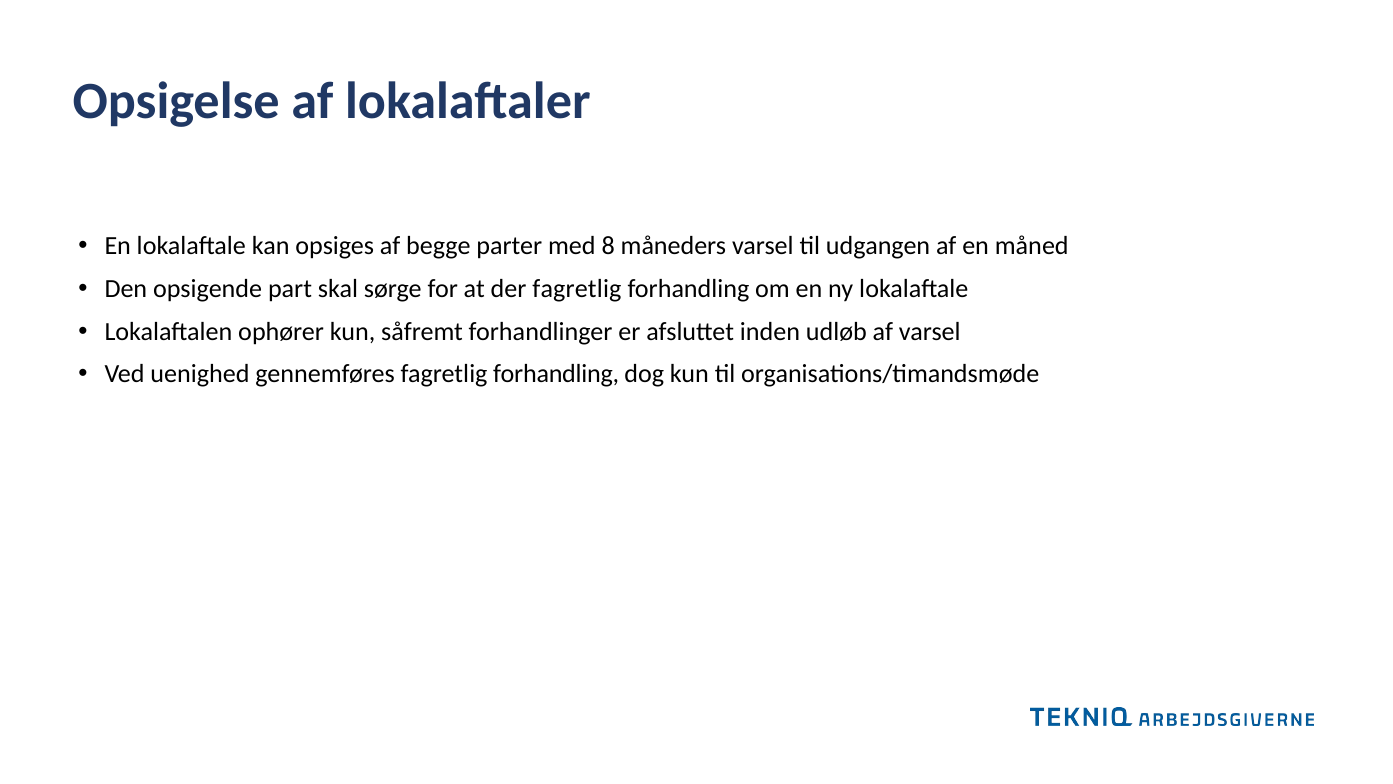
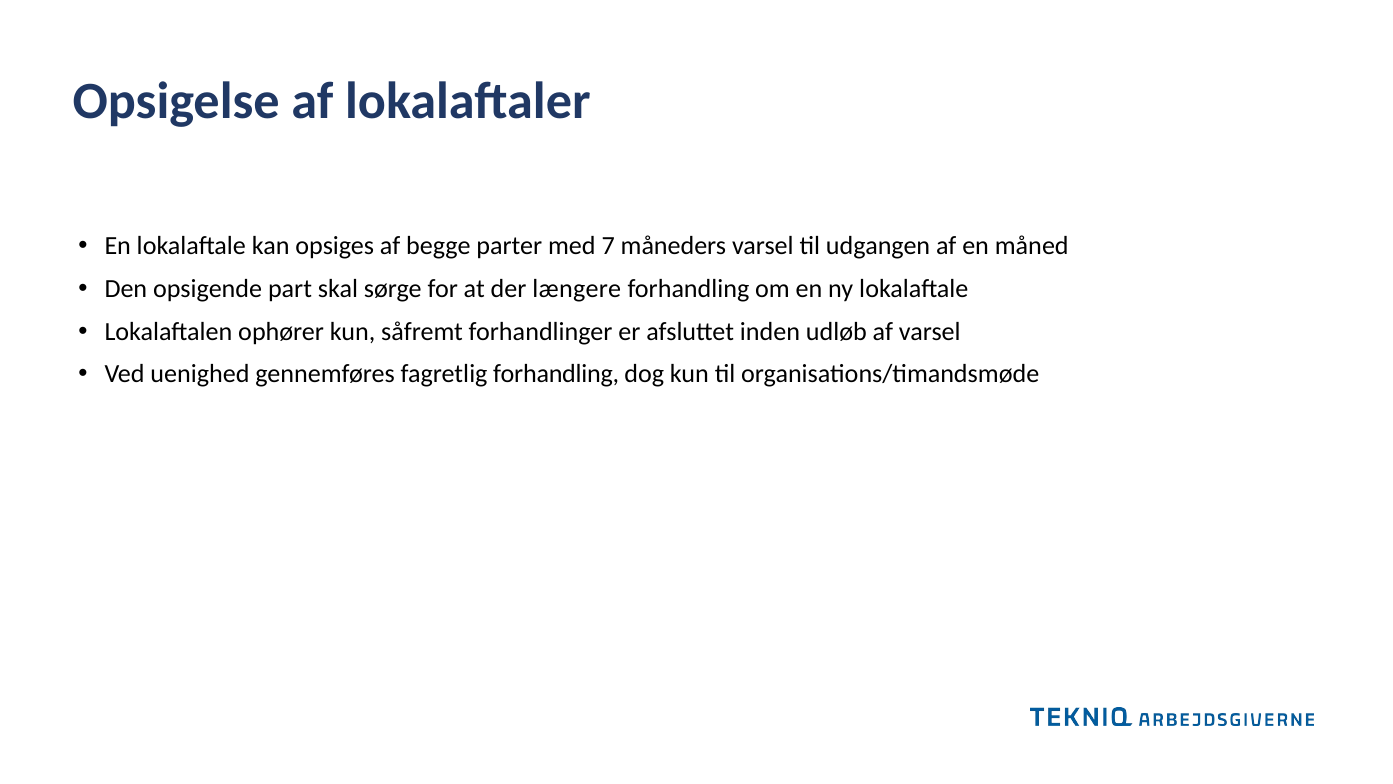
8: 8 -> 7
der fagretlig: fagretlig -> længere
